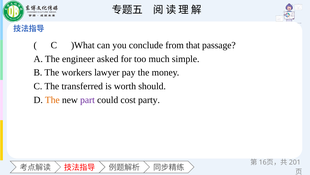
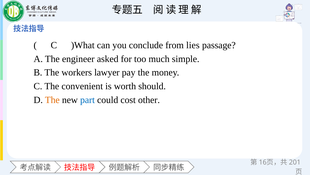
that: that -> lies
transferred: transferred -> convenient
part colour: purple -> blue
party: party -> other
